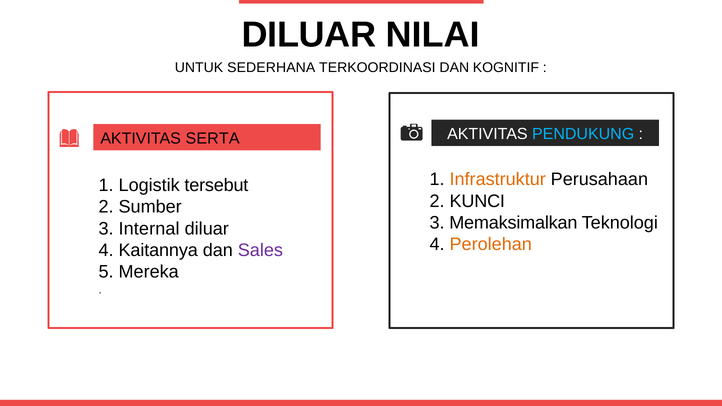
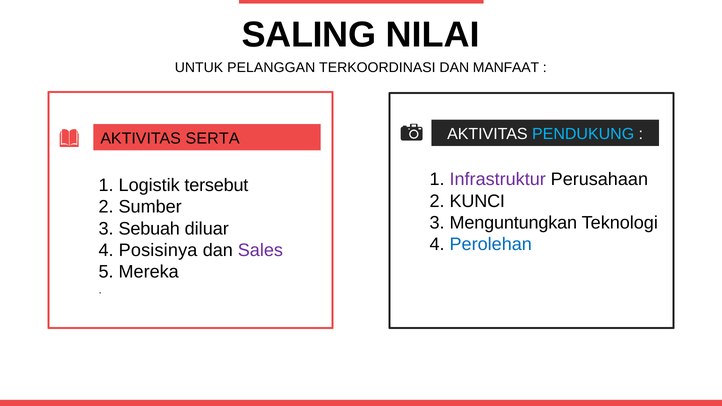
DILUAR at (309, 35): DILUAR -> SALING
SEDERHANA: SEDERHANA -> PELANGGAN
KOGNITIF: KOGNITIF -> MANFAAT
Infrastruktur colour: orange -> purple
Memaksimalkan: Memaksimalkan -> Menguntungkan
Internal: Internal -> Sebuah
Perolehan colour: orange -> blue
Kaitannya: Kaitannya -> Posisinya
